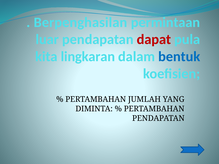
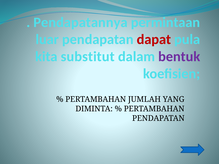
Berpenghasilan: Berpenghasilan -> Pendapatannya
lingkaran: lingkaran -> substitut
bentuk colour: blue -> purple
